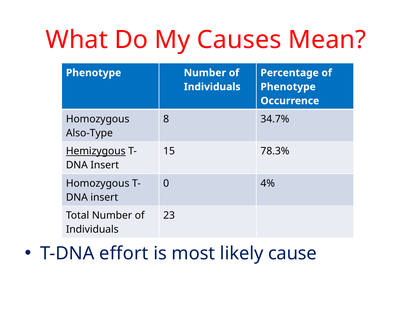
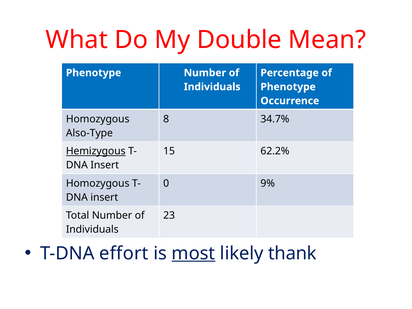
Causes: Causes -> Double
78.3%: 78.3% -> 62.2%
4%: 4% -> 9%
most underline: none -> present
cause: cause -> thank
